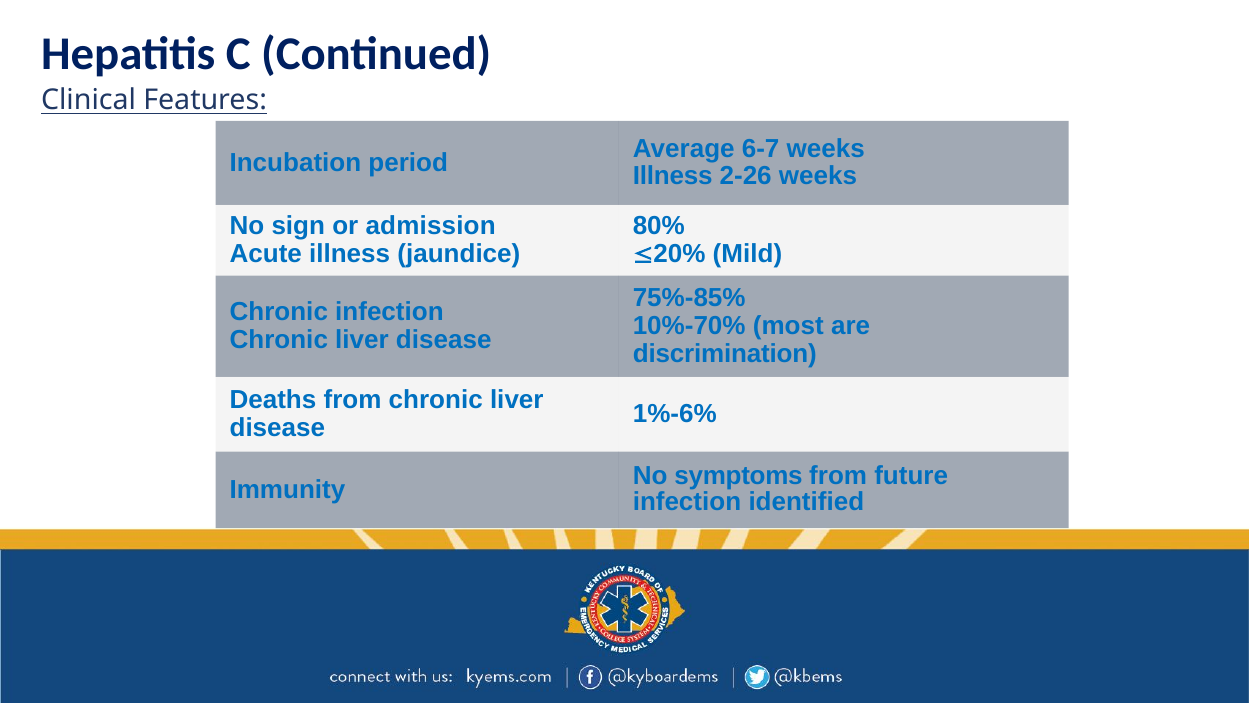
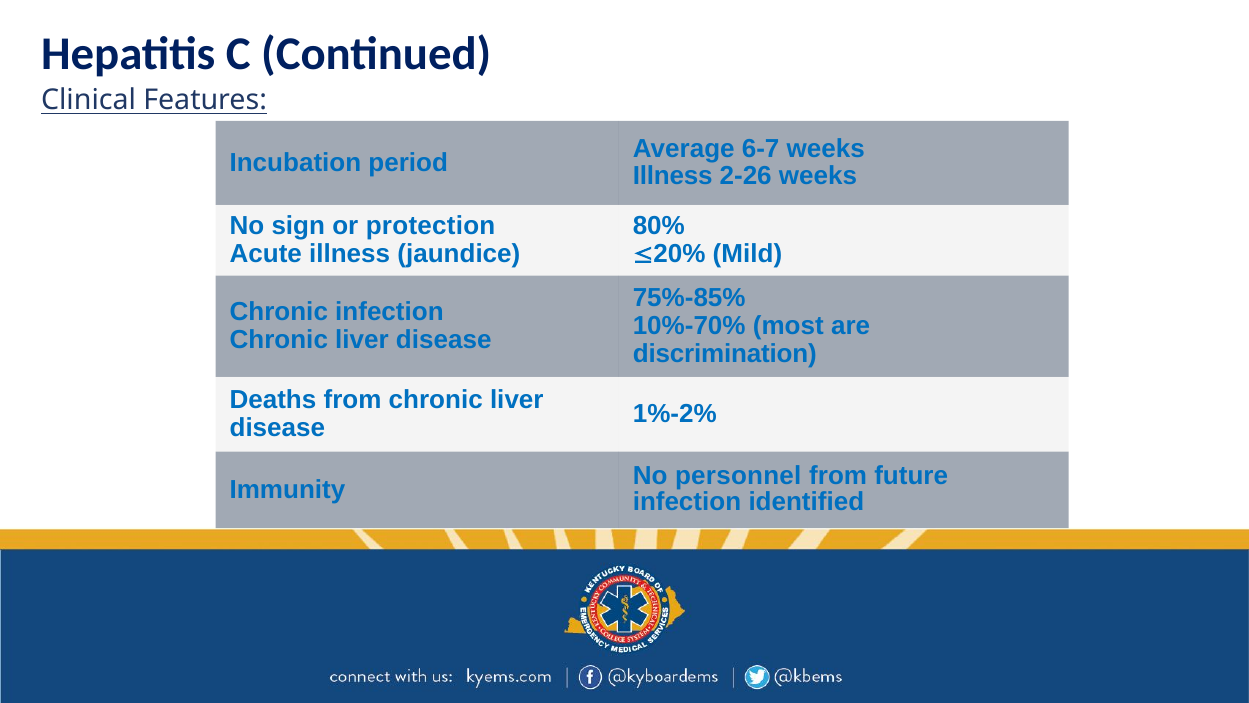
admission: admission -> protection
1%-6%: 1%-6% -> 1%-2%
symptoms: symptoms -> personnel
